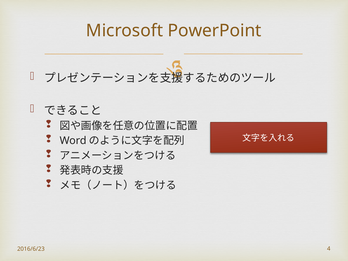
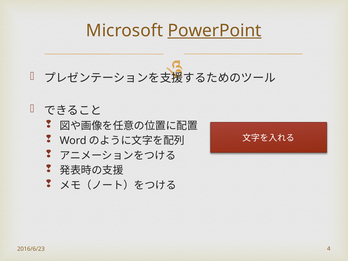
PowerPoint underline: none -> present
